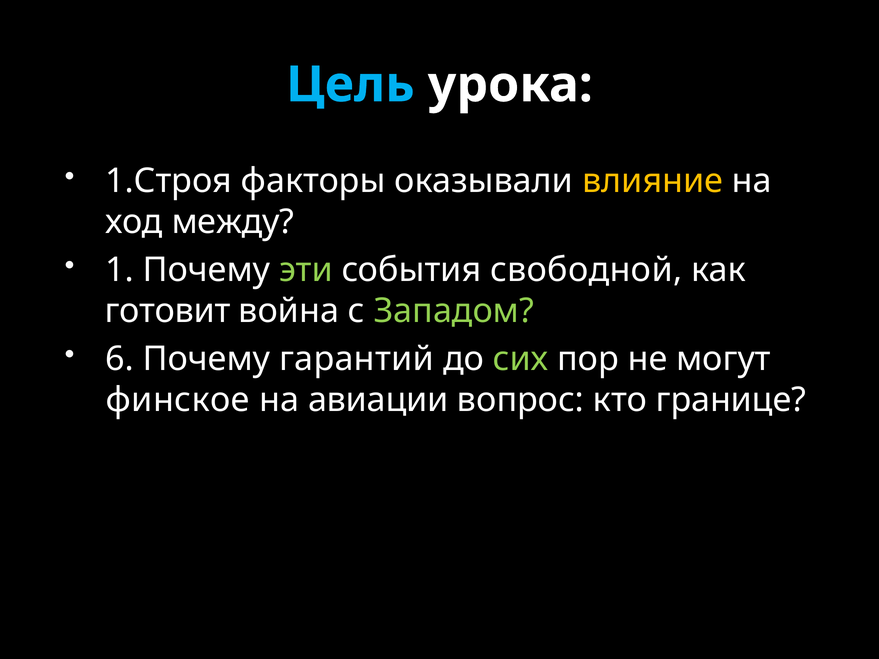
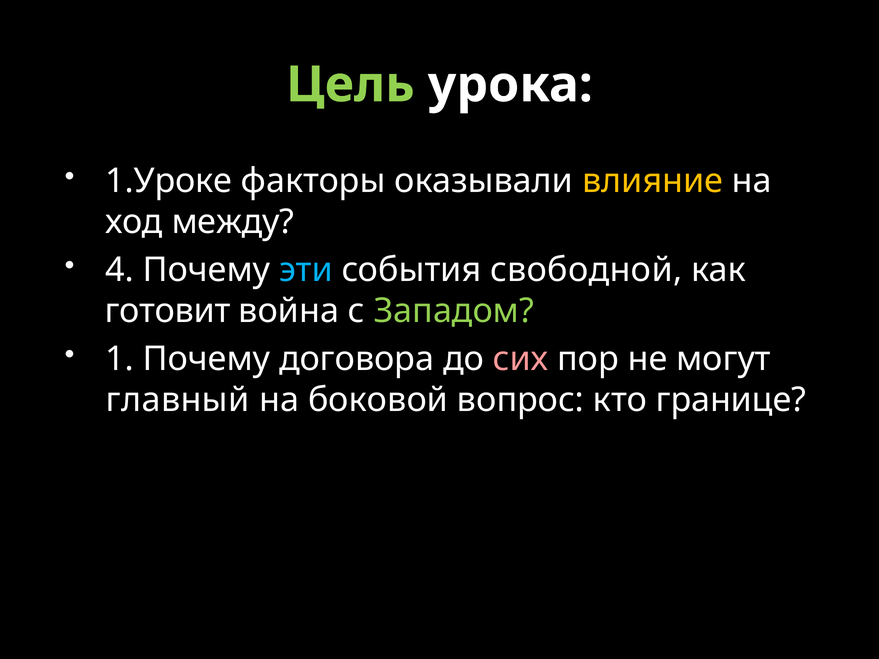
Цель colour: light blue -> light green
1.Строя: 1.Строя -> 1.Уроке
1: 1 -> 4
эти colour: light green -> light blue
6: 6 -> 1
гарантий: гарантий -> договора
сих colour: light green -> pink
финское: финское -> главный
авиации: авиации -> боковой
